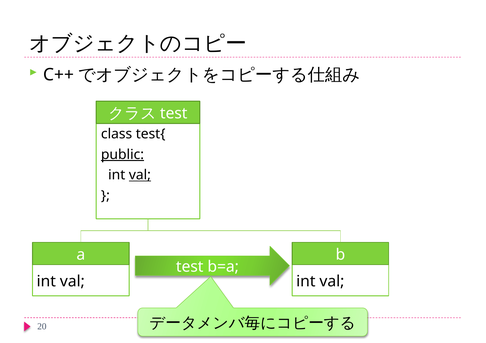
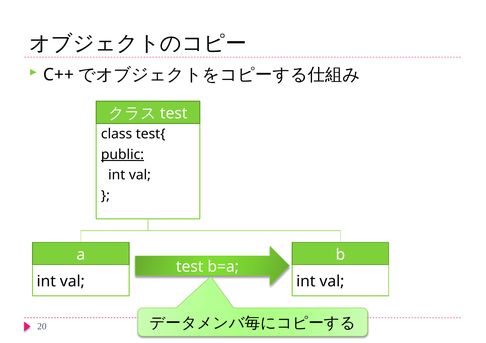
val at (140, 175) underline: present -> none
